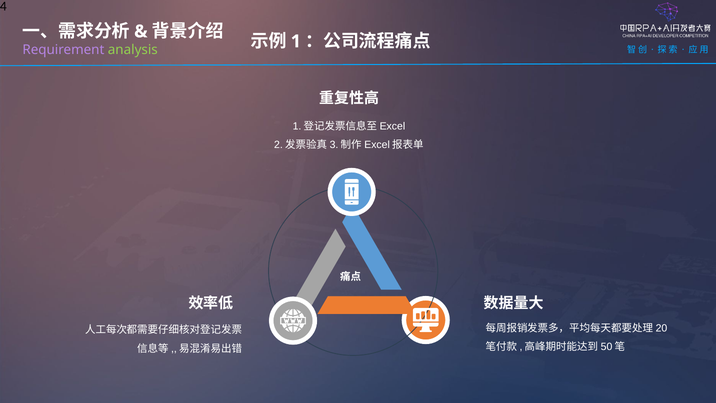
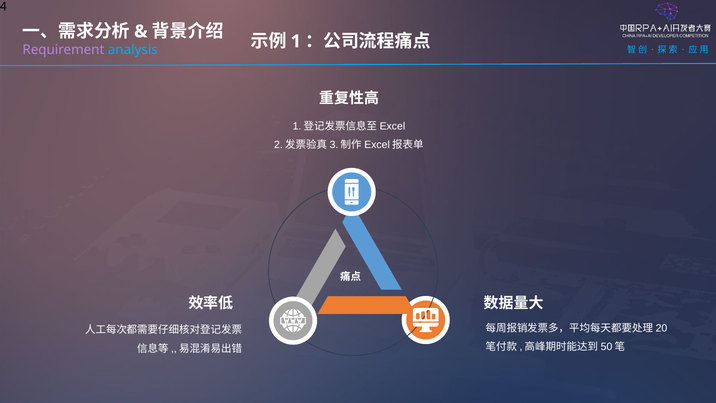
analysis colour: light green -> light blue
